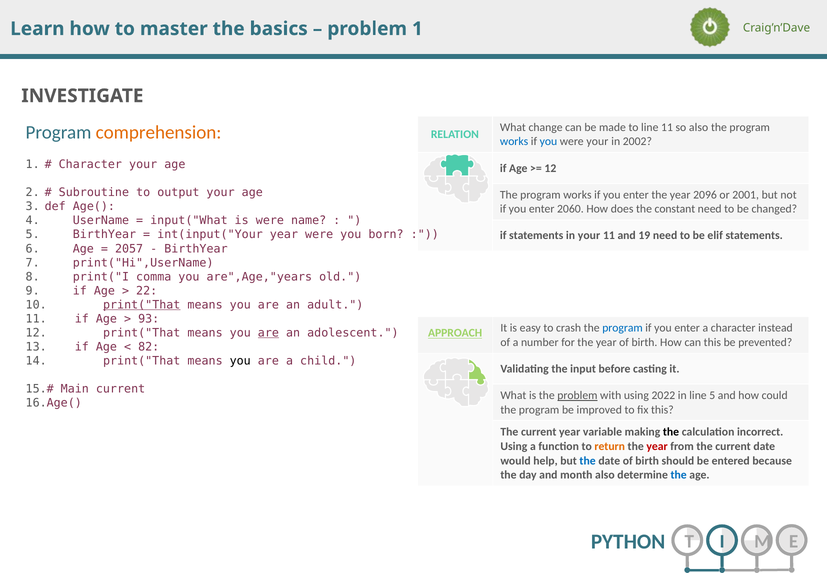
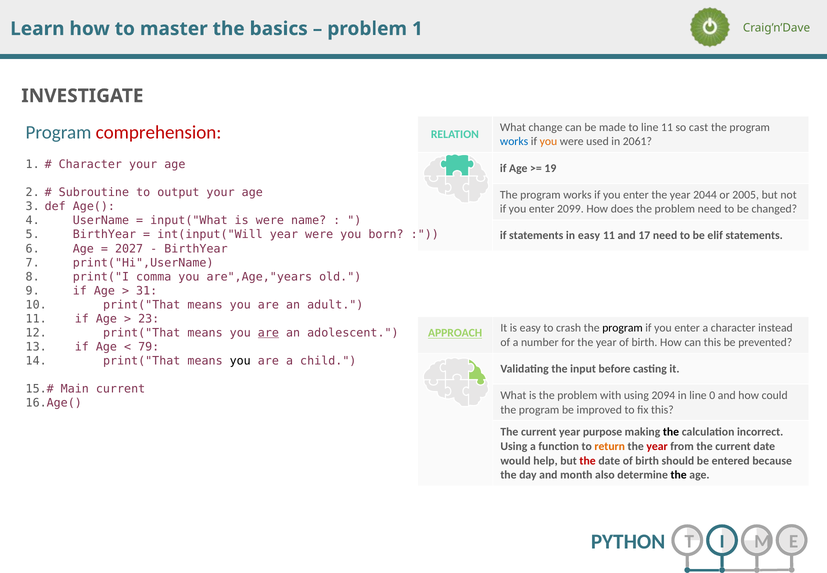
so also: also -> cast
comprehension colour: orange -> red
you at (548, 142) colour: blue -> orange
were your: your -> used
2002: 2002 -> 2061
12 at (550, 168): 12 -> 19
2096: 2096 -> 2044
2001: 2001 -> 2005
2060: 2060 -> 2099
does the constant: constant -> problem
int(input("Your: int(input("Your -> int(input("Will
in your: your -> easy
19: 19 -> 17
2057: 2057 -> 2027
22: 22 -> 31
print("That at (142, 304) underline: present -> none
93: 93 -> 23
program at (622, 328) colour: blue -> black
82: 82 -> 79
problem at (577, 395) underline: present -> none
2022: 2022 -> 2094
line 5: 5 -> 0
variable: variable -> purpose
the at (588, 460) colour: blue -> red
the at (679, 475) colour: blue -> black
